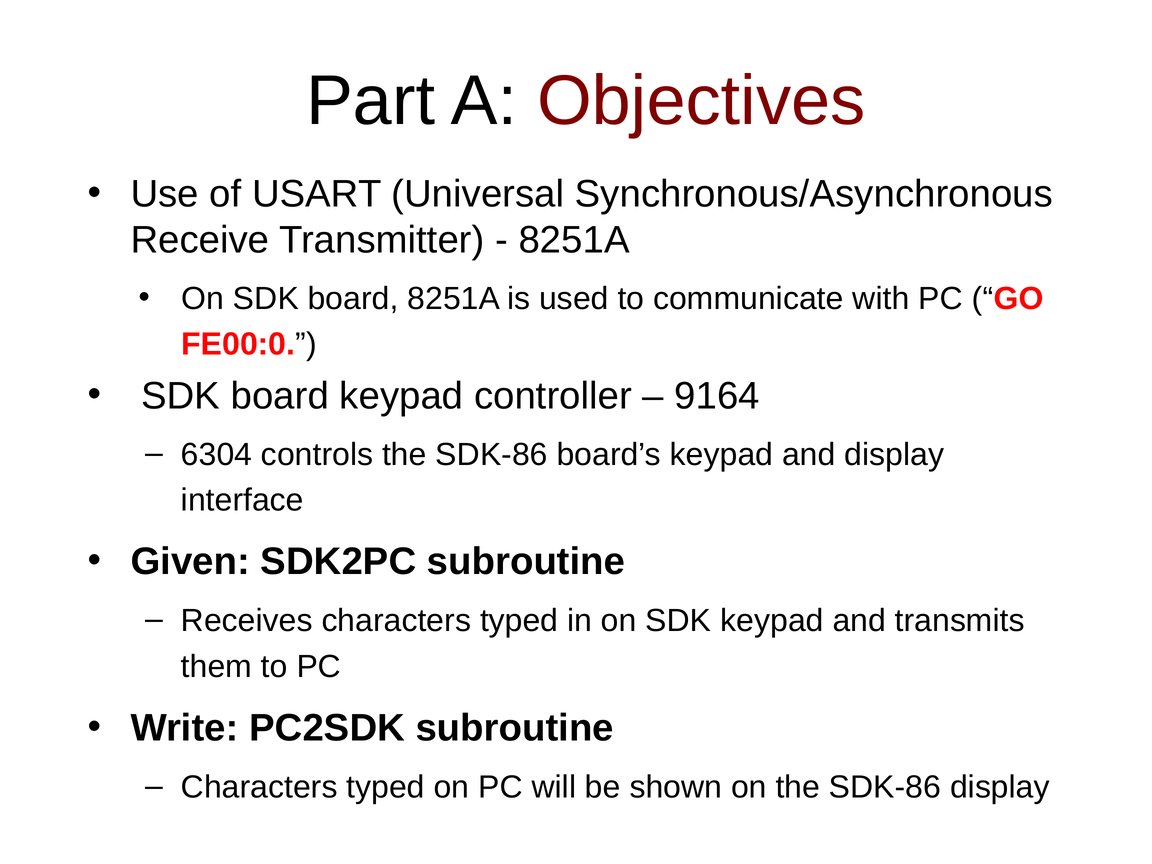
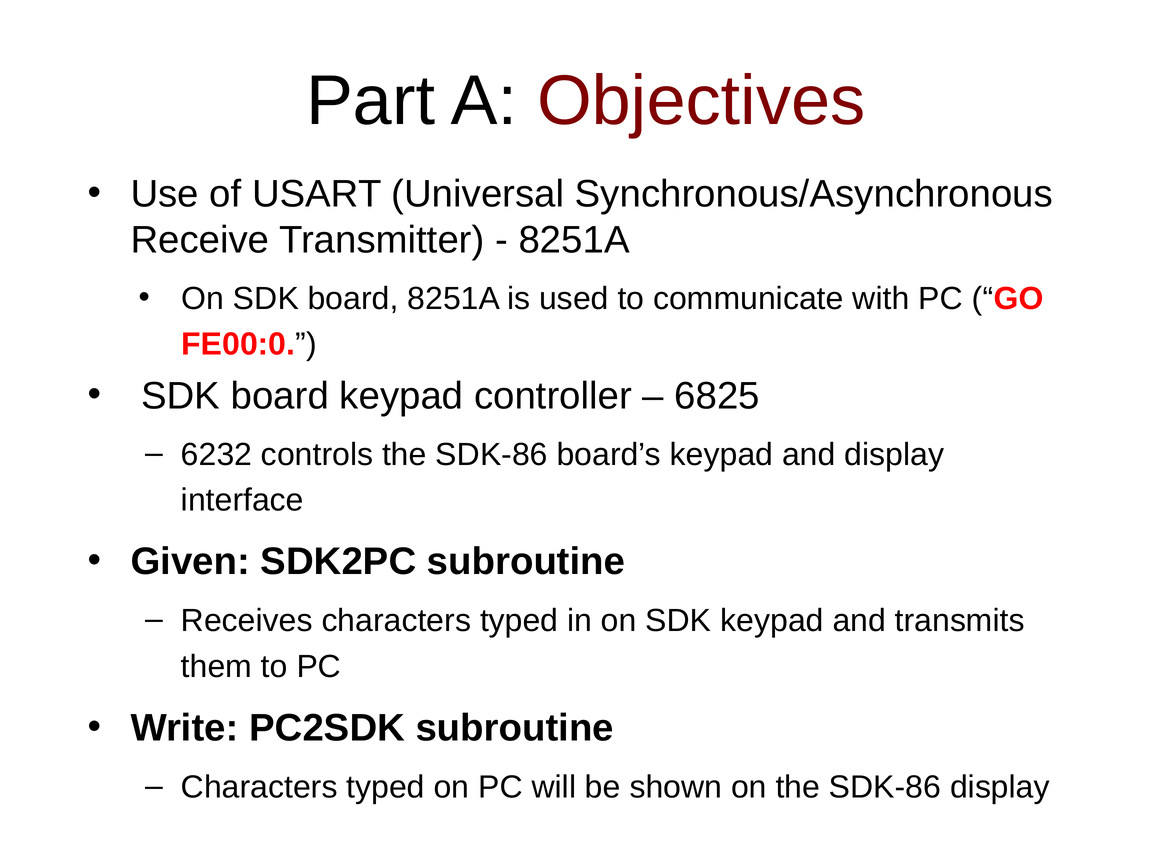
9164: 9164 -> 6825
6304: 6304 -> 6232
